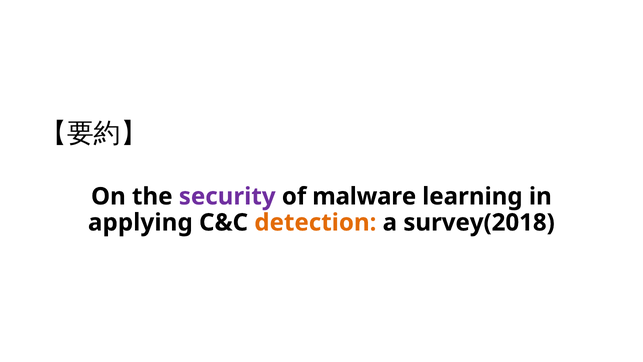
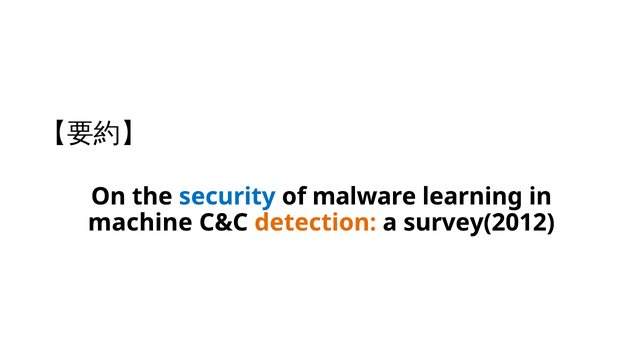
security colour: purple -> blue
applying: applying -> machine
survey(2018: survey(2018 -> survey(2012
